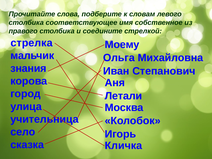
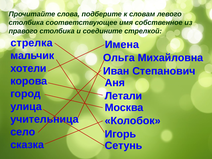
Моему: Моему -> Имена
знания: знания -> хотели
Кличка: Кличка -> Сетунь
